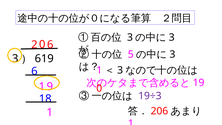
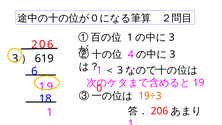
3 at (130, 37): 3 -> 1
5: 5 -> 4
19÷3 colour: purple -> orange
